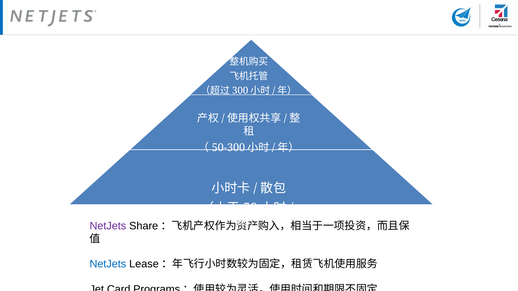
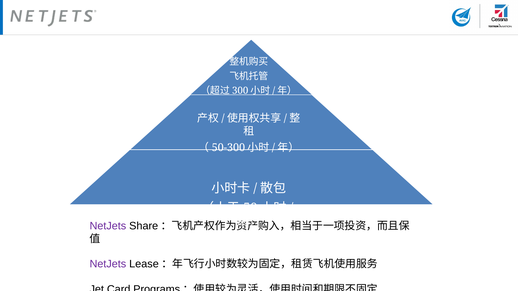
NetJets at (108, 264) colour: blue -> purple
